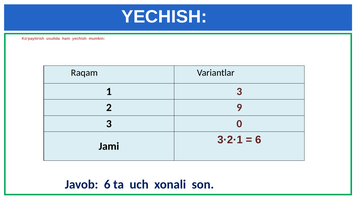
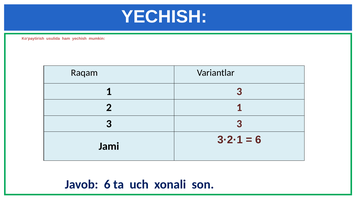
2 9: 9 -> 1
3 0: 0 -> 3
